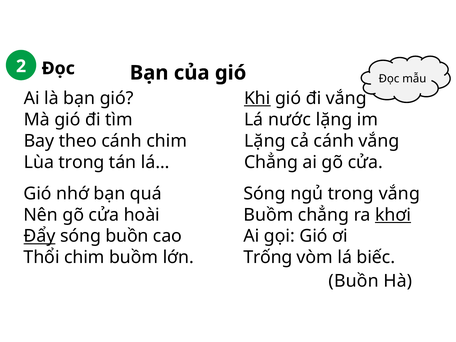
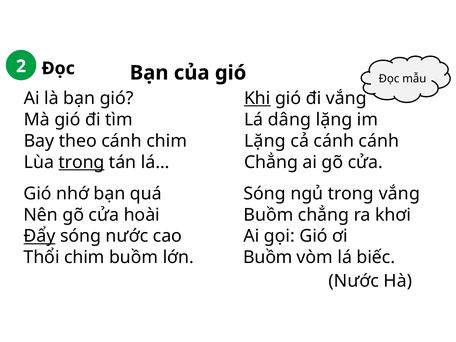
nước: nước -> dâng
cánh vắng: vắng -> cánh
trong at (82, 162) underline: none -> present
khơi underline: present -> none
sóng buồn: buồn -> nước
Trống at (268, 257): Trống -> Buồm
Buồn at (354, 281): Buồn -> Nước
